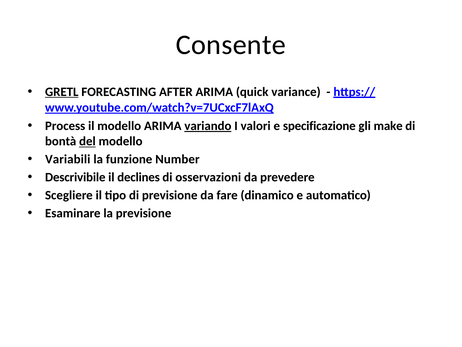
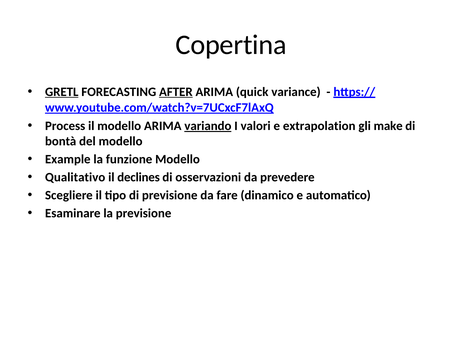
Consente: Consente -> Copertina
AFTER underline: none -> present
specificazione: specificazione -> extrapolation
del underline: present -> none
Variabili: Variabili -> Example
funzione Number: Number -> Modello
Descrivibile: Descrivibile -> Qualitativo
